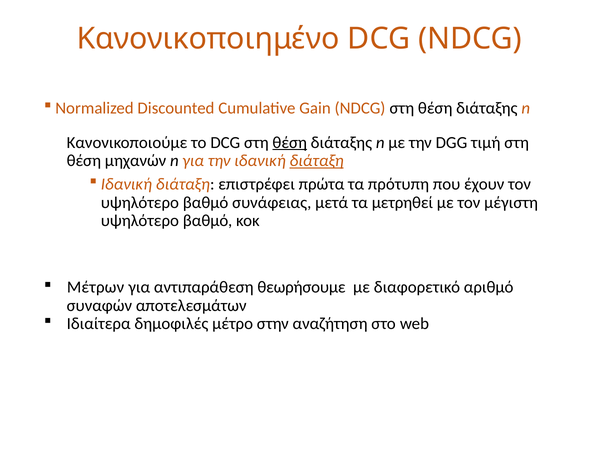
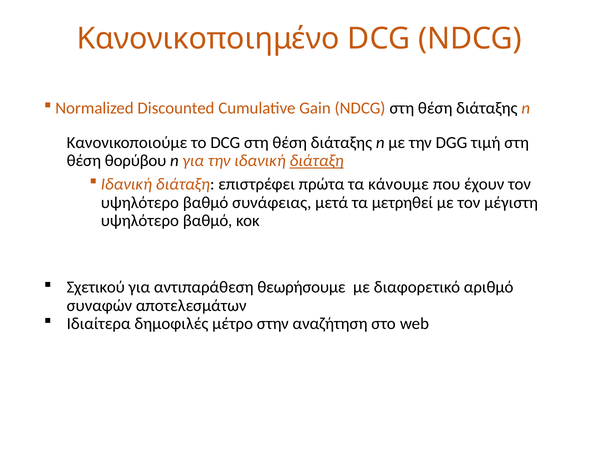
θέση at (290, 142) underline: present -> none
μηχανών: μηχανών -> θορύβου
πρότυπη: πρότυπη -> κάνουμε
Μέτρων: Μέτρων -> Σχετικού
